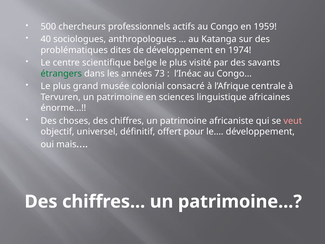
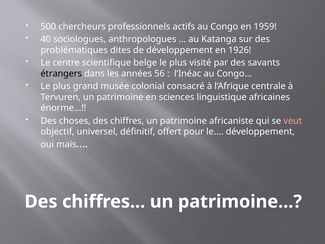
1974: 1974 -> 1926
étrangers colour: green -> black
73: 73 -> 56
